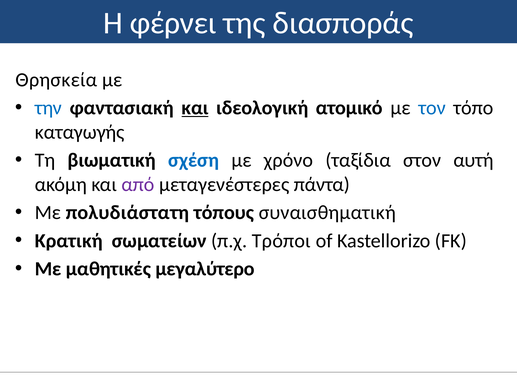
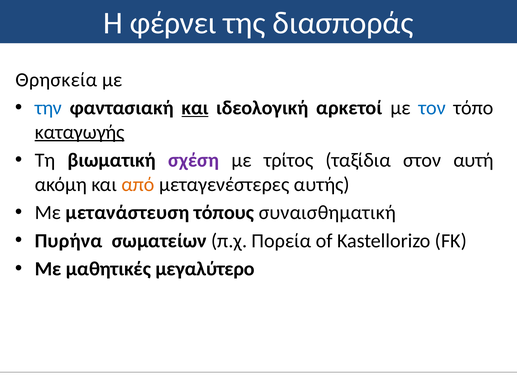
ατομικό: ατομικό -> αρκετοί
καταγωγής underline: none -> present
σχέση colour: blue -> purple
χρόνο: χρόνο -> τρίτος
από colour: purple -> orange
πάντα: πάντα -> αυτής
πολυδιάστατη: πολυδιάστατη -> μετανάστευση
Κρατική: Κρατική -> Πυρήνα
Τρόποι: Τρόποι -> Πορεία
